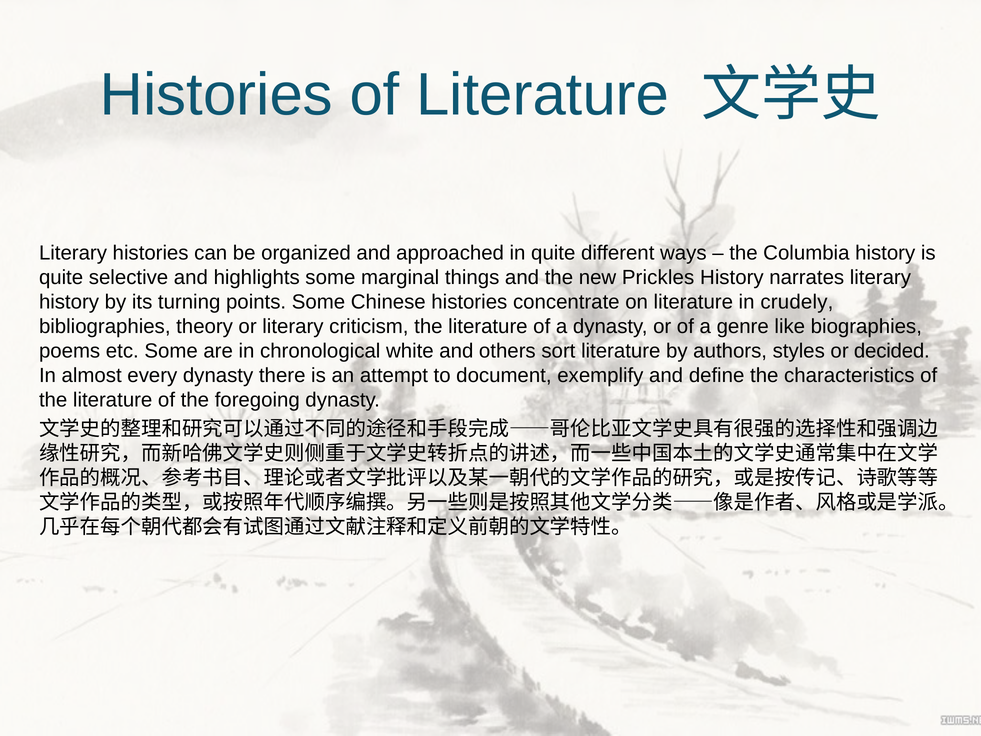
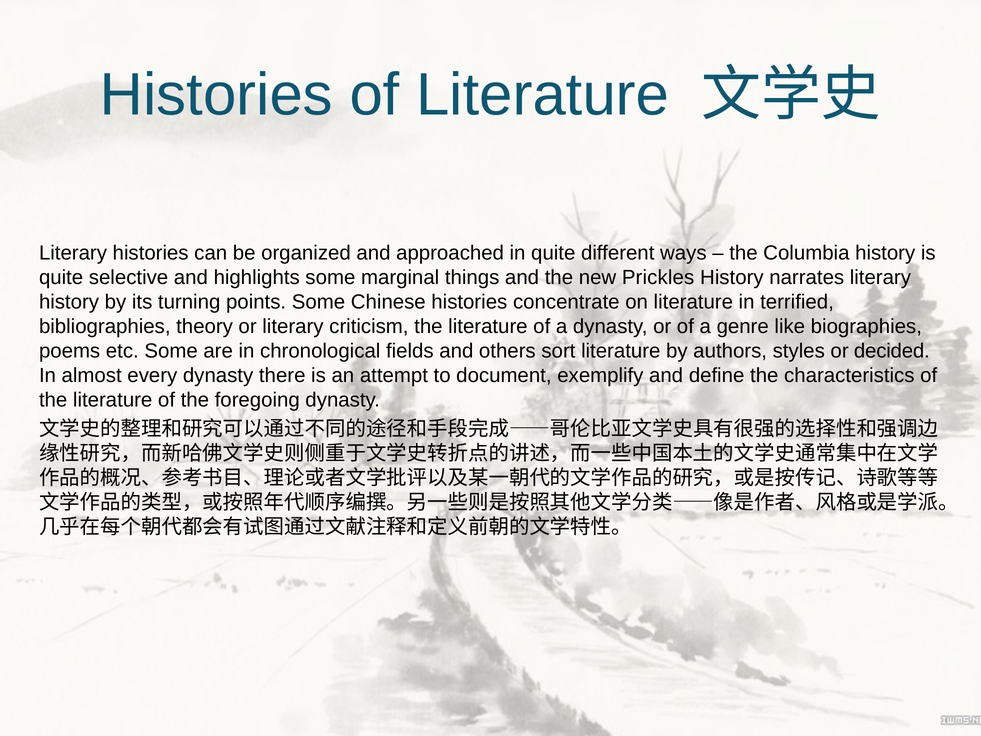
crudely: crudely -> terrified
white: white -> fields
